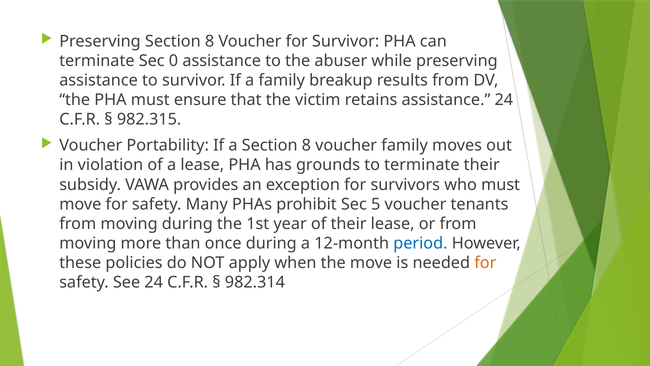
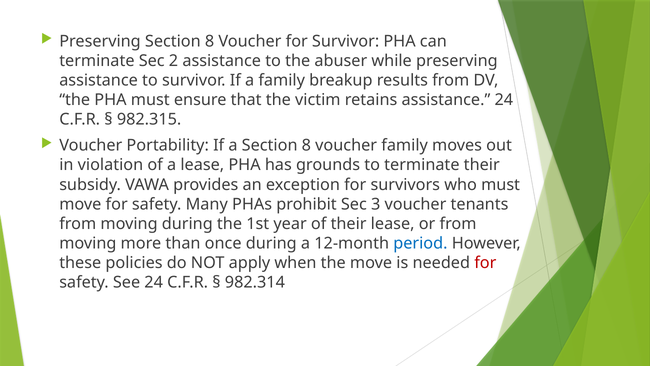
0: 0 -> 2
5: 5 -> 3
for at (485, 262) colour: orange -> red
